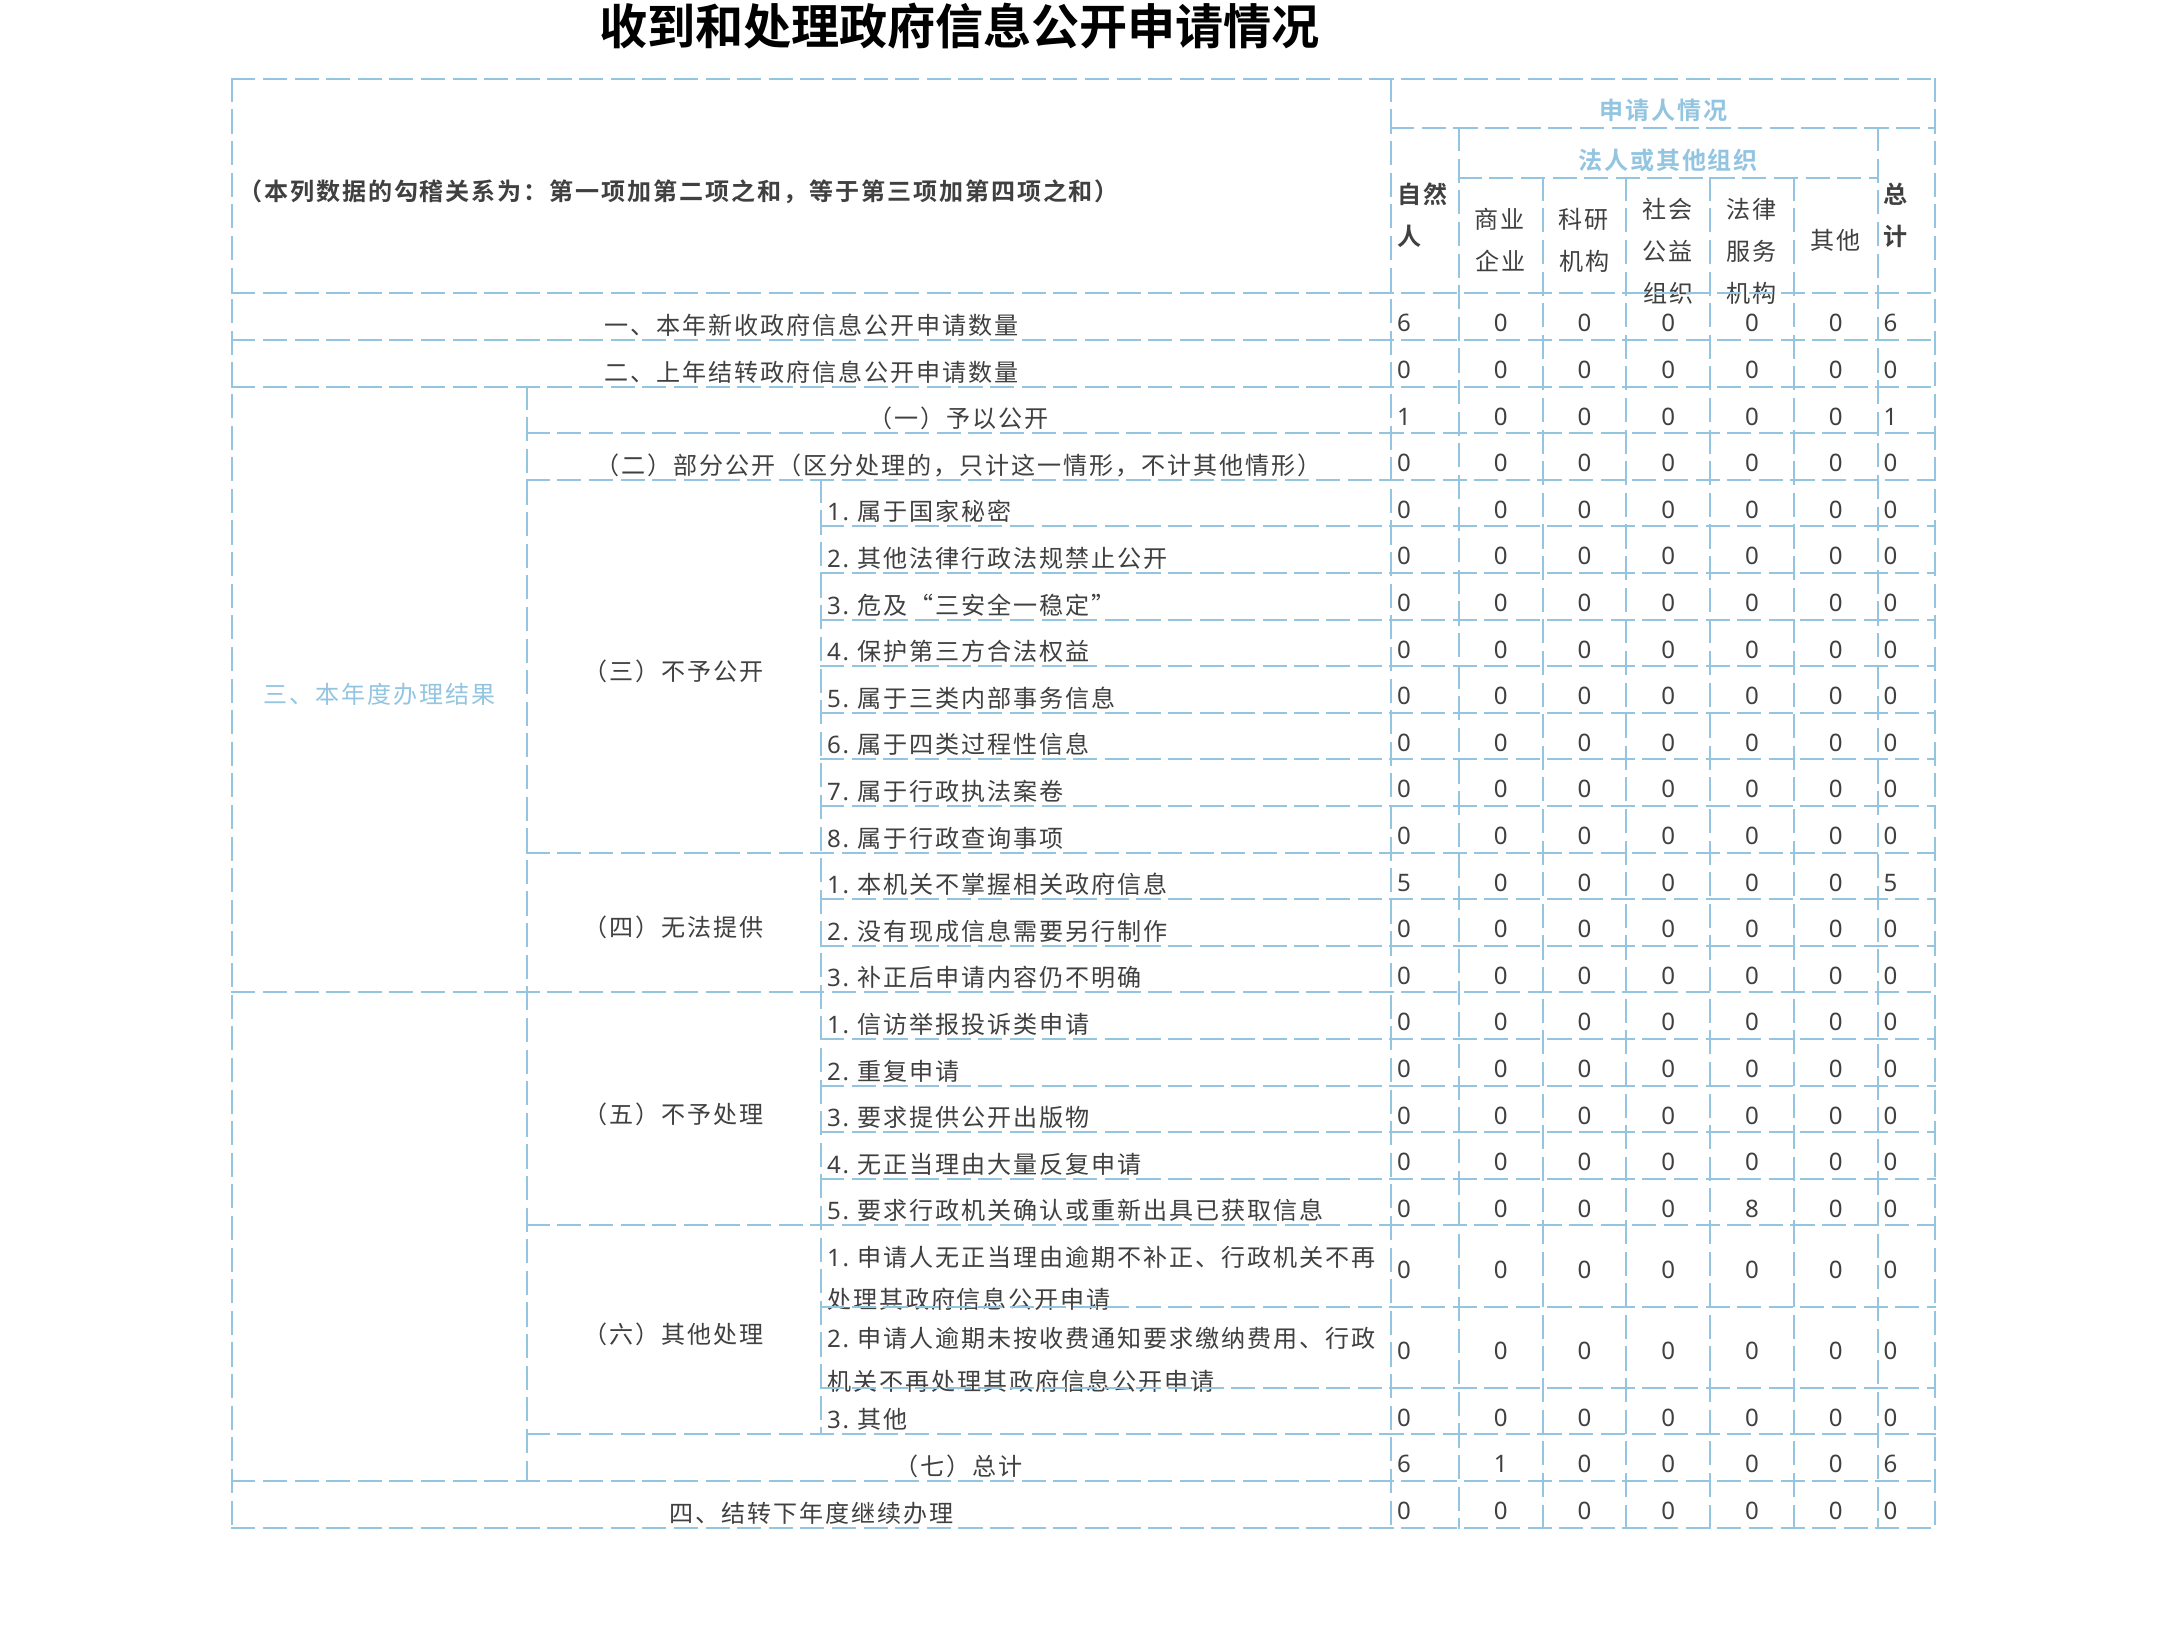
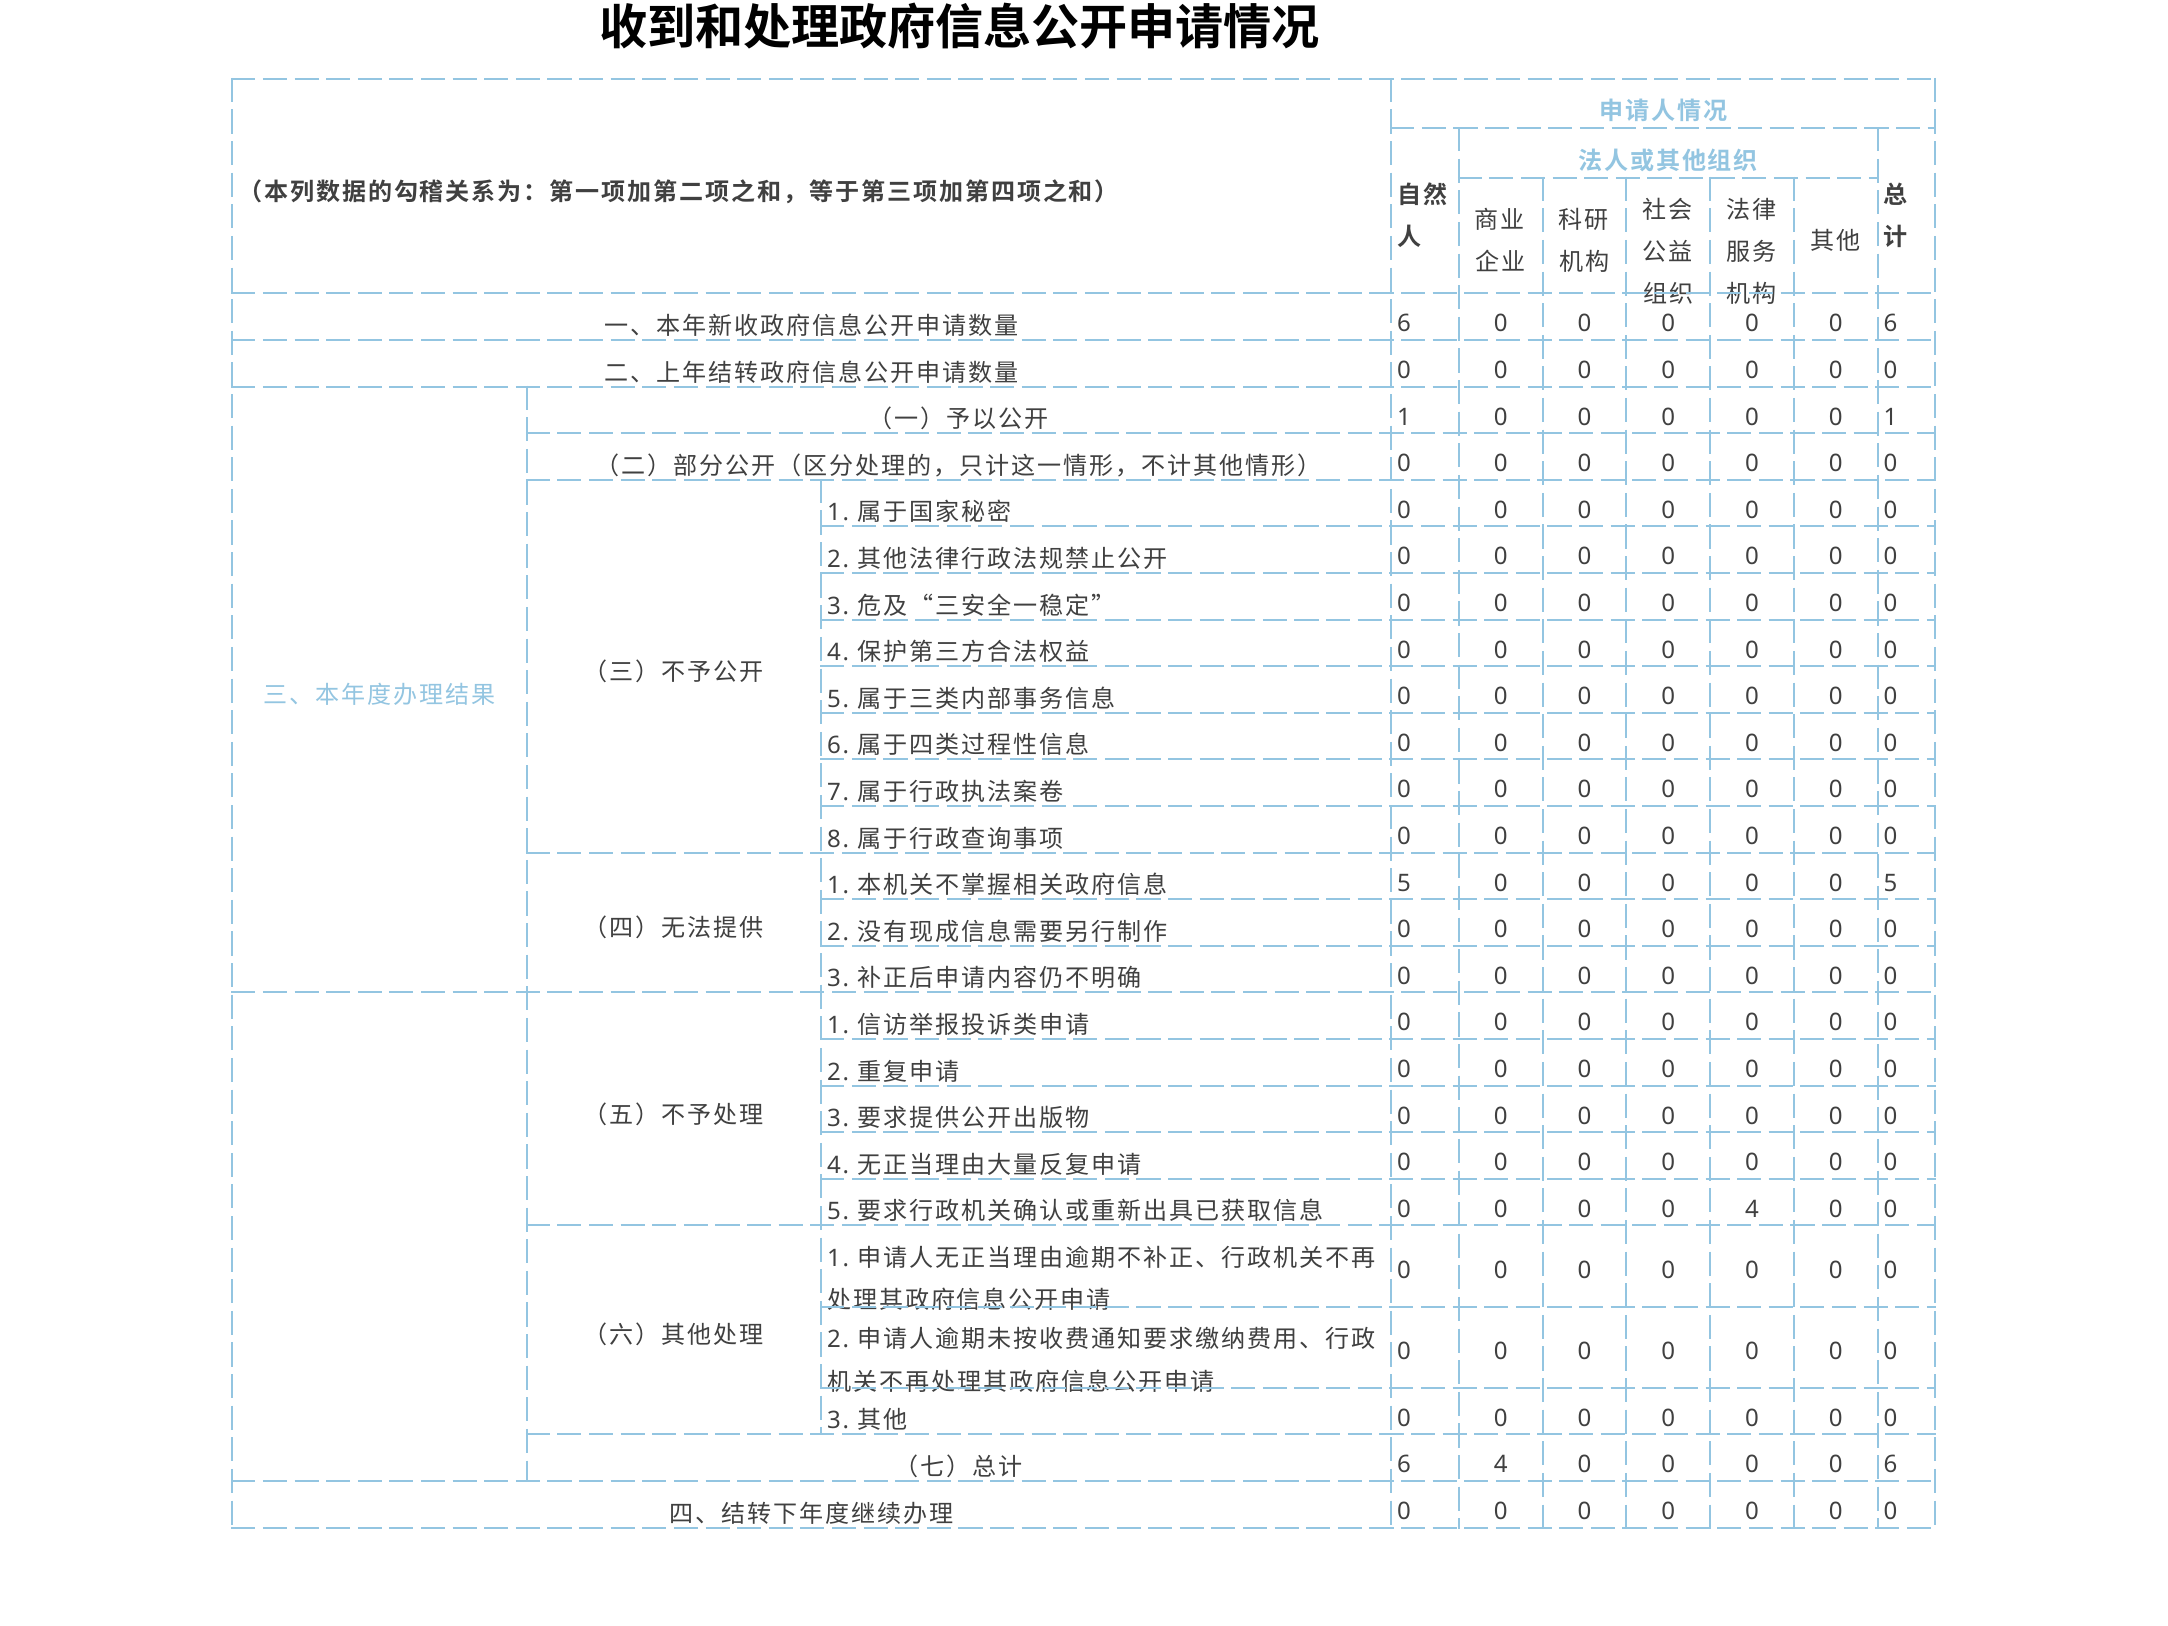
8 at (1752, 1209): 8 -> 4
6 1: 1 -> 4
